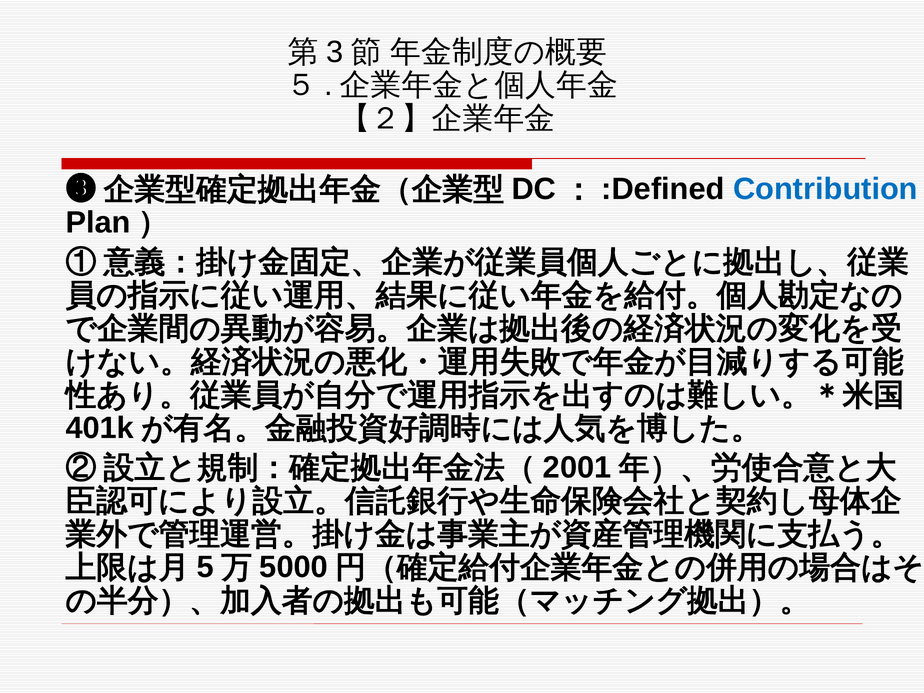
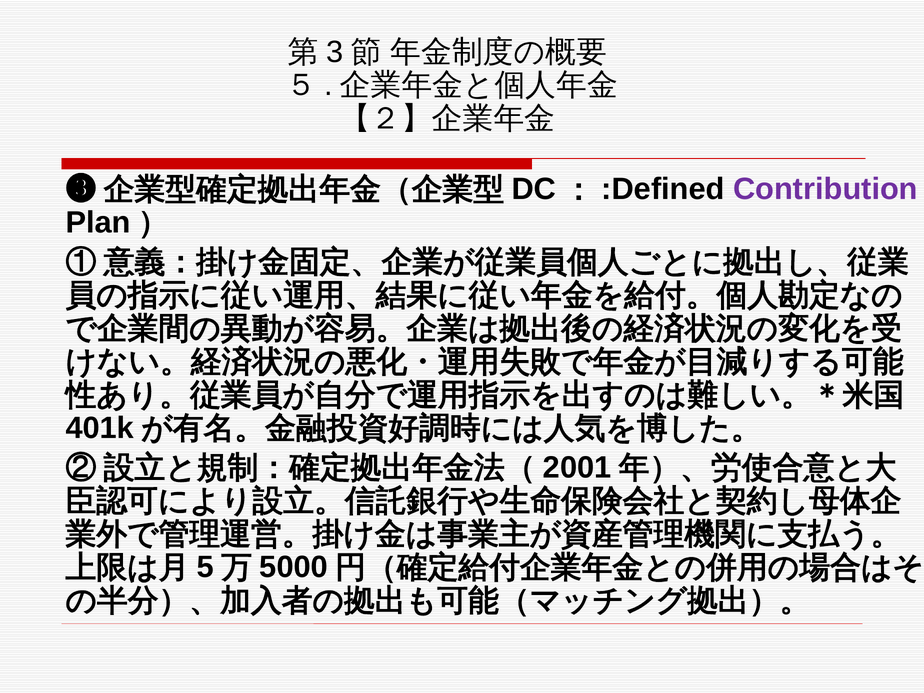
Contribution colour: blue -> purple
